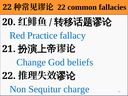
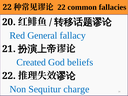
Practice: Practice -> General
Change: Change -> Created
